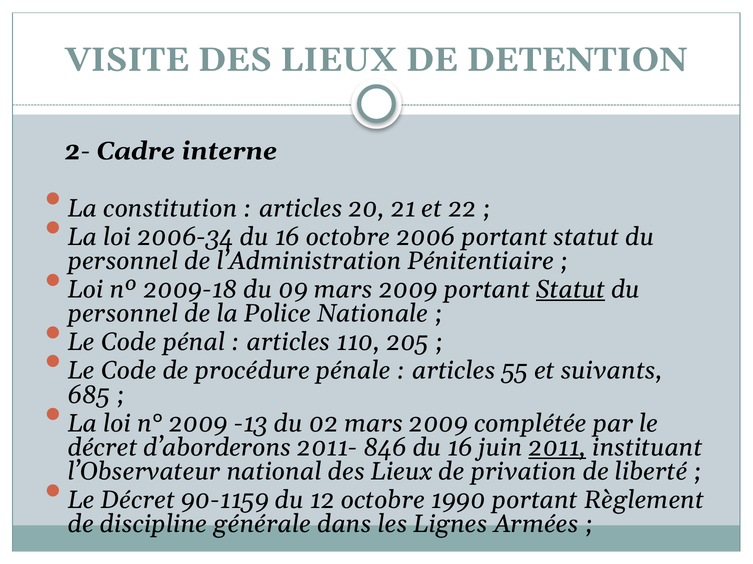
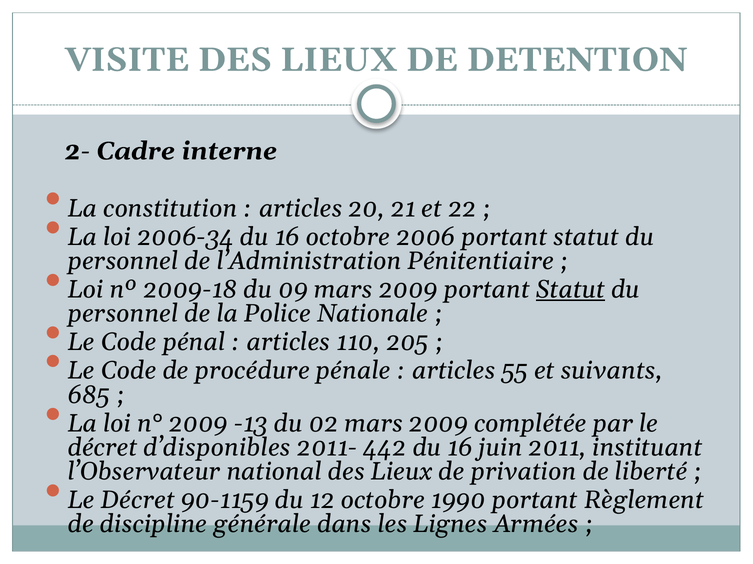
d’aborderons: d’aborderons -> d’disponibles
846: 846 -> 442
2011 underline: present -> none
